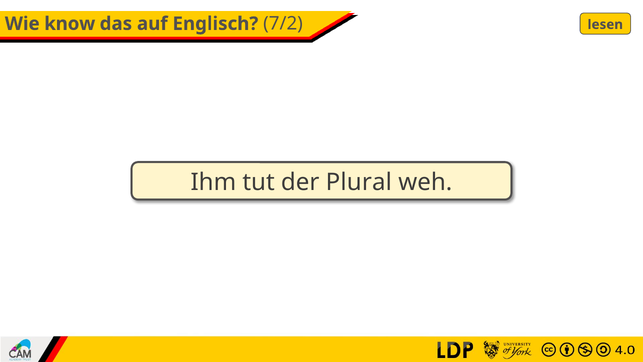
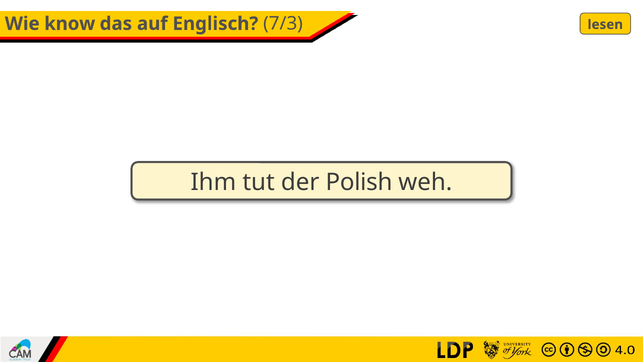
7/2: 7/2 -> 7/3
Plural: Plural -> Polish
